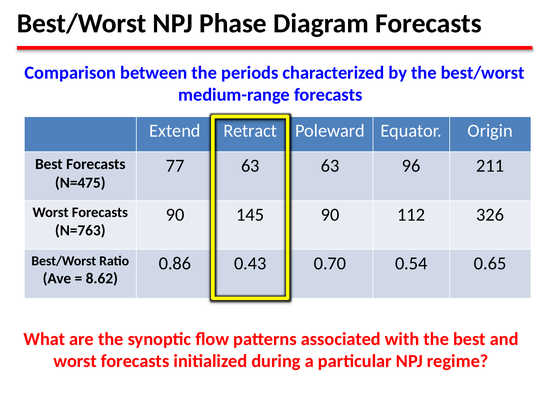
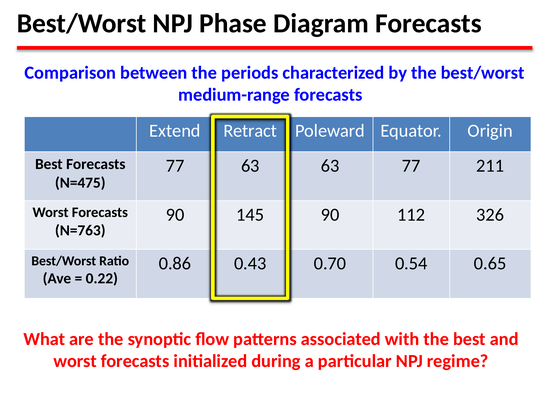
63 96: 96 -> 77
8.62: 8.62 -> 0.22
